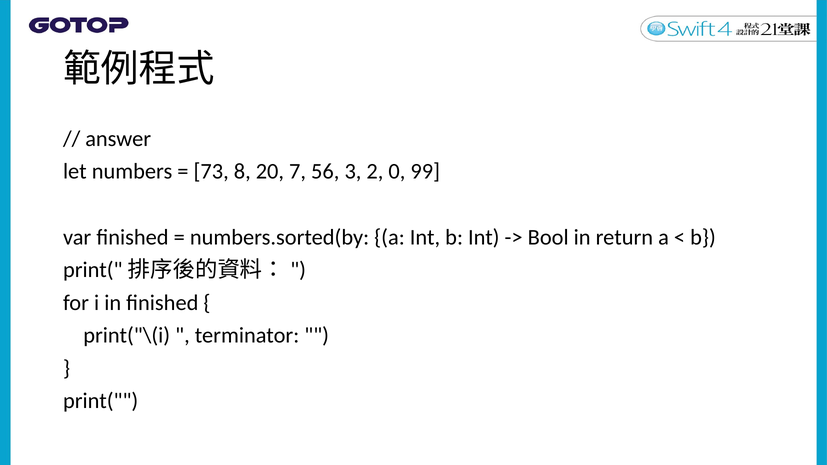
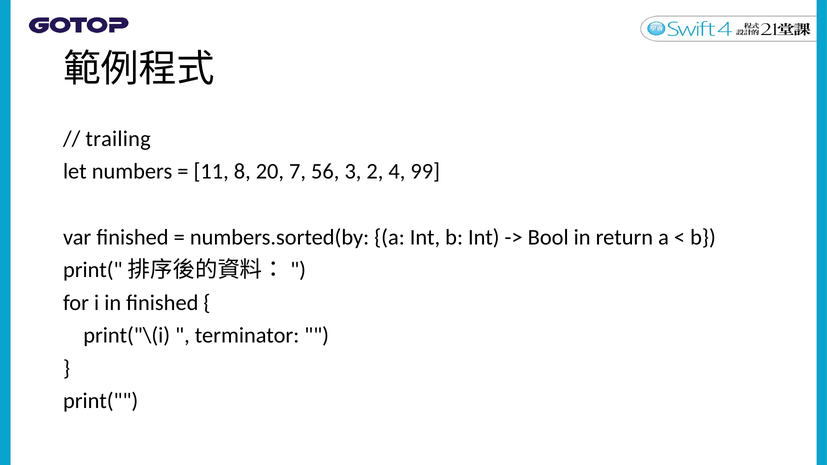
answer: answer -> trailing
73: 73 -> 11
0: 0 -> 4
